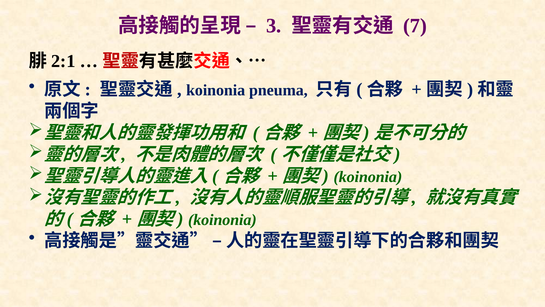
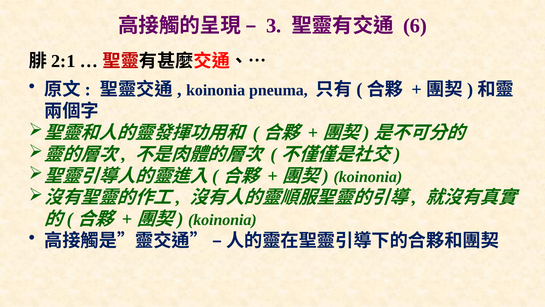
7: 7 -> 6
